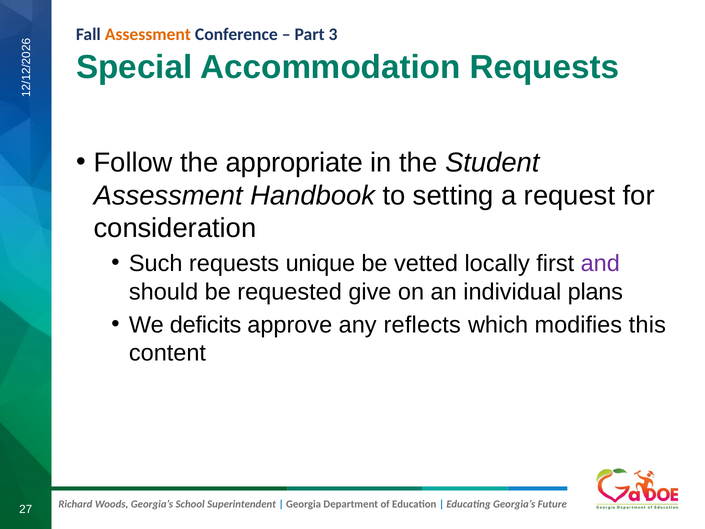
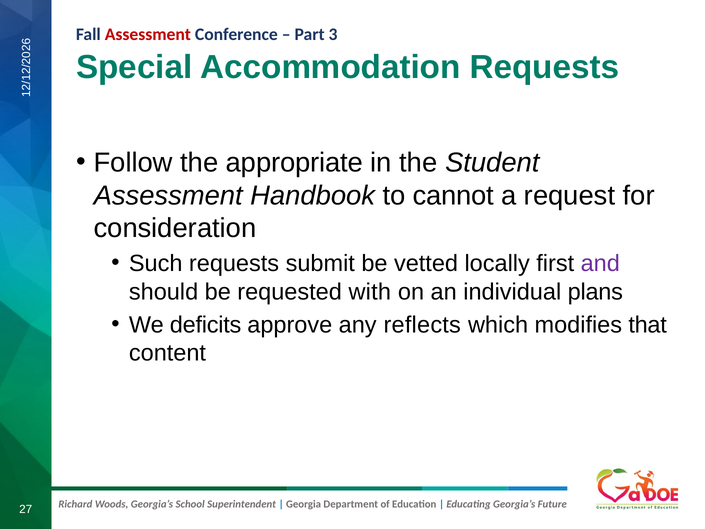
Assessment at (148, 34) colour: orange -> red
setting: setting -> cannot
unique: unique -> submit
give: give -> with
this: this -> that
